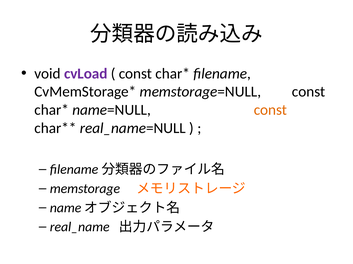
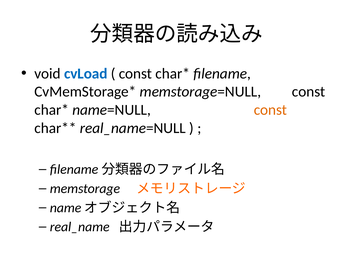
cvLoad colour: purple -> blue
